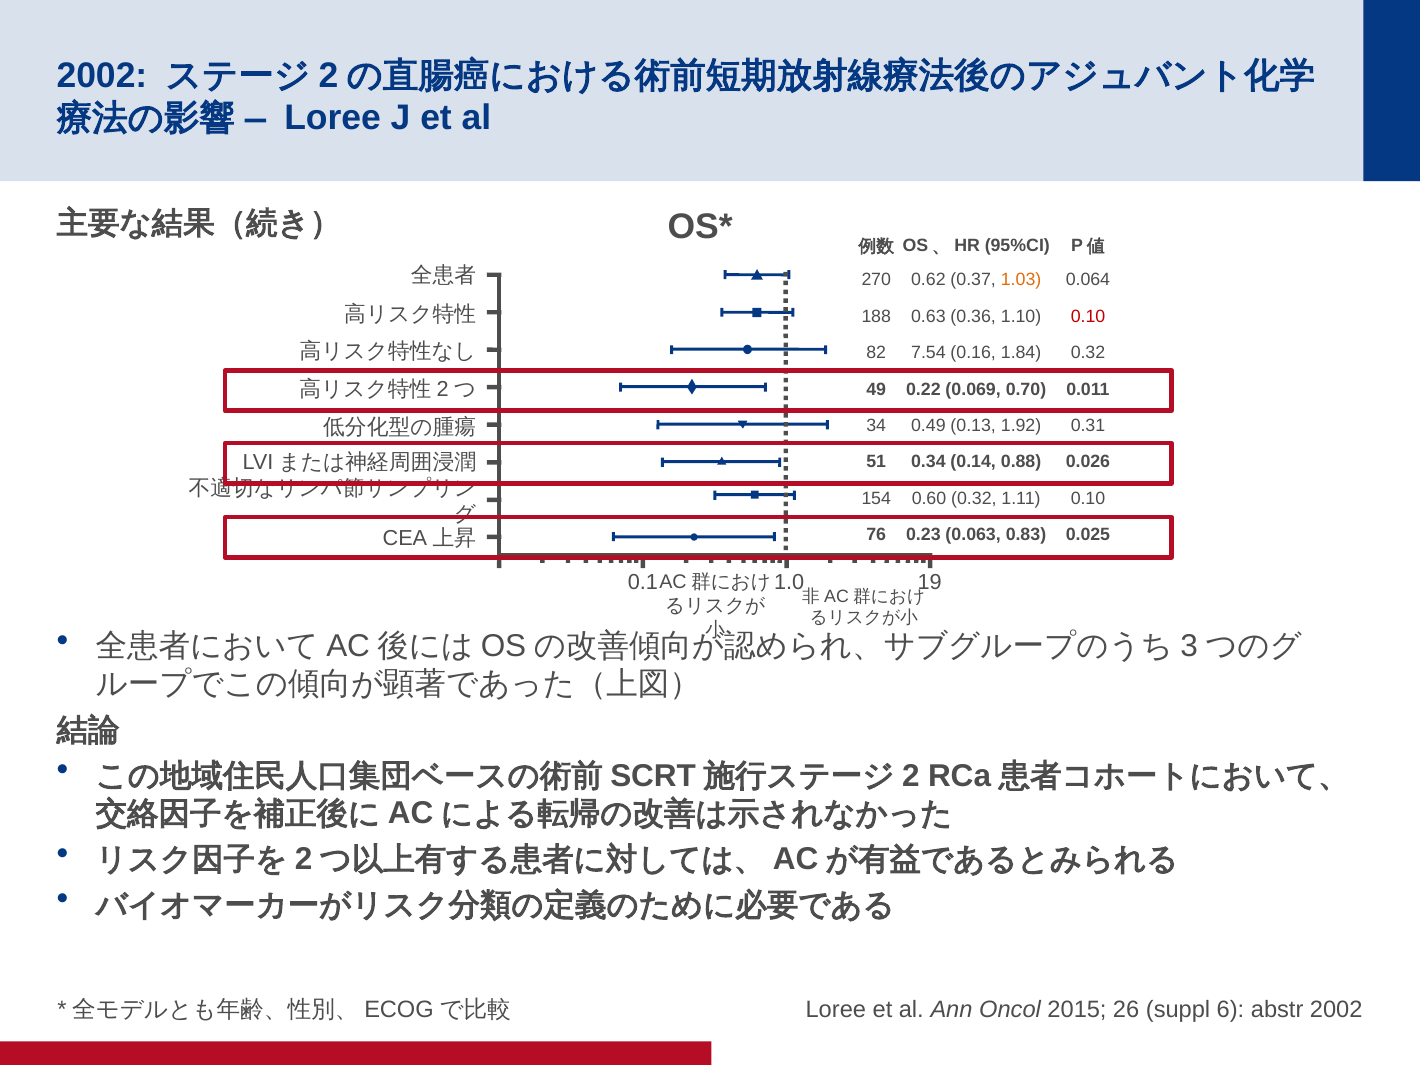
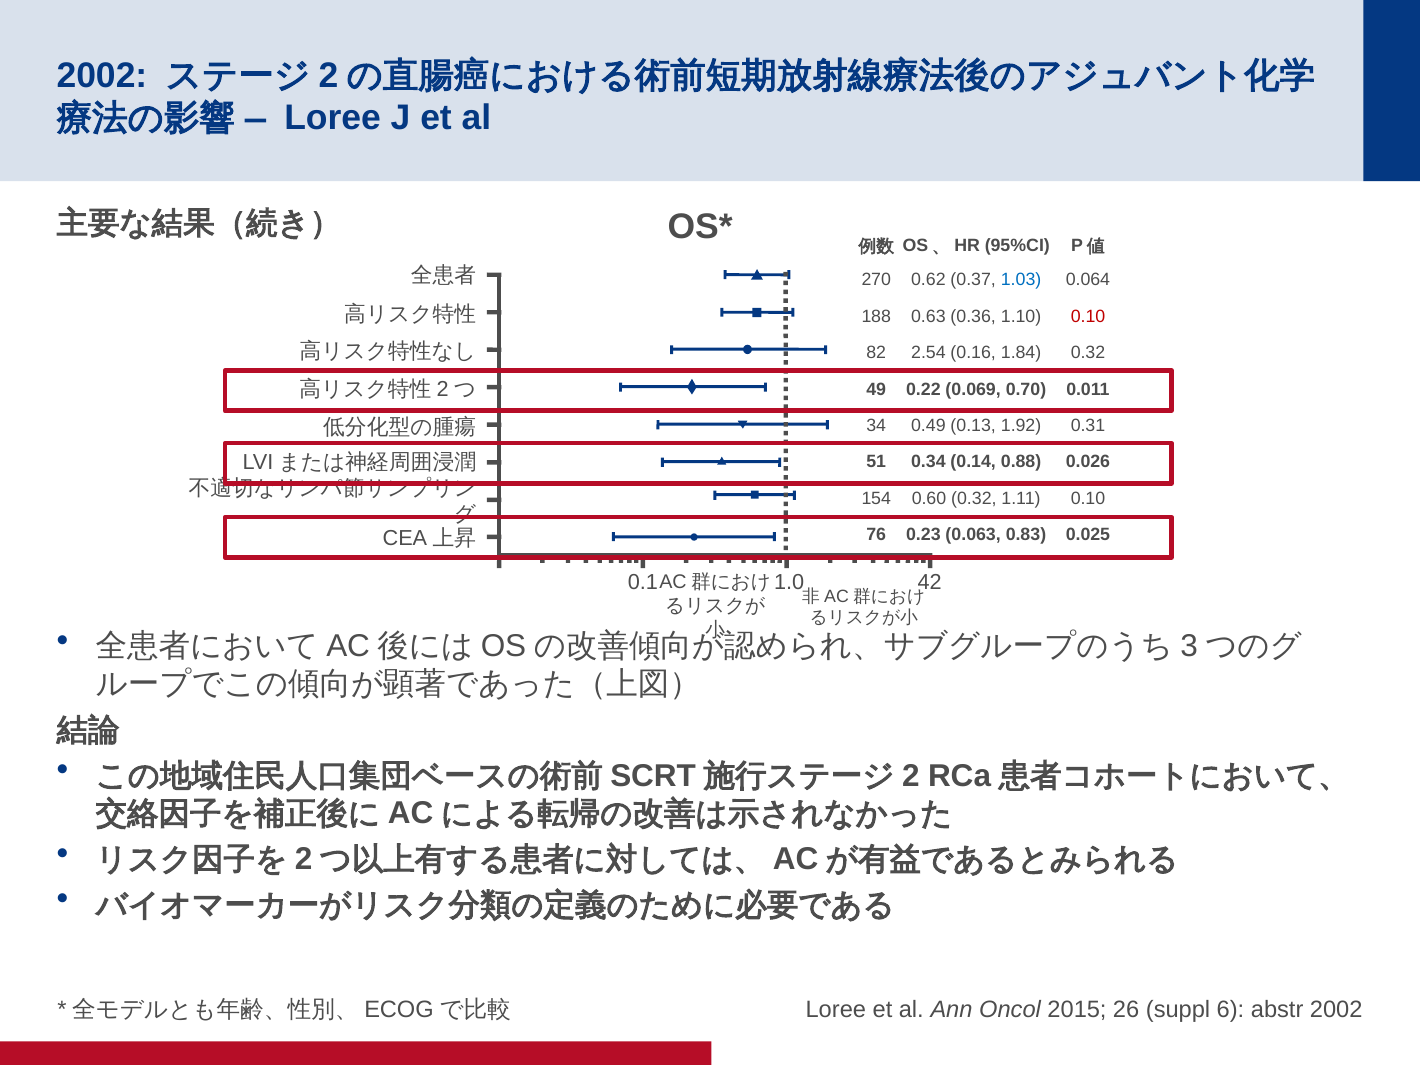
1.03 colour: orange -> blue
7.54: 7.54 -> 2.54
19: 19 -> 42
